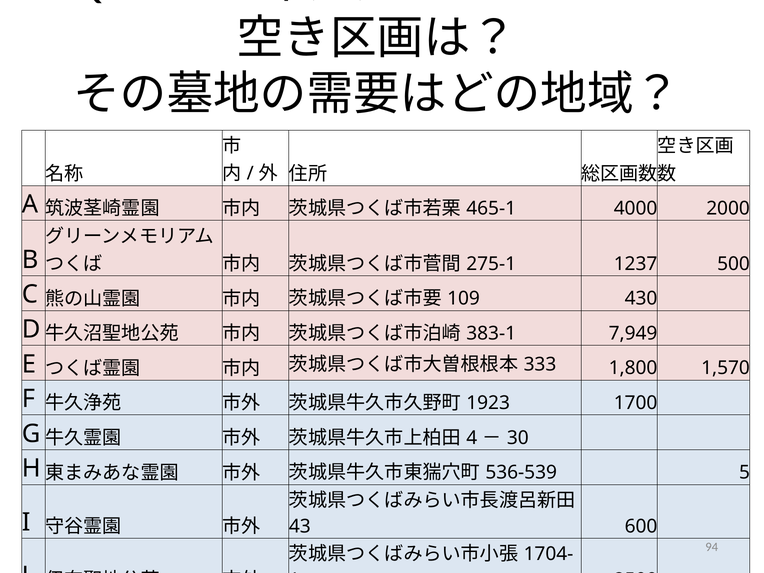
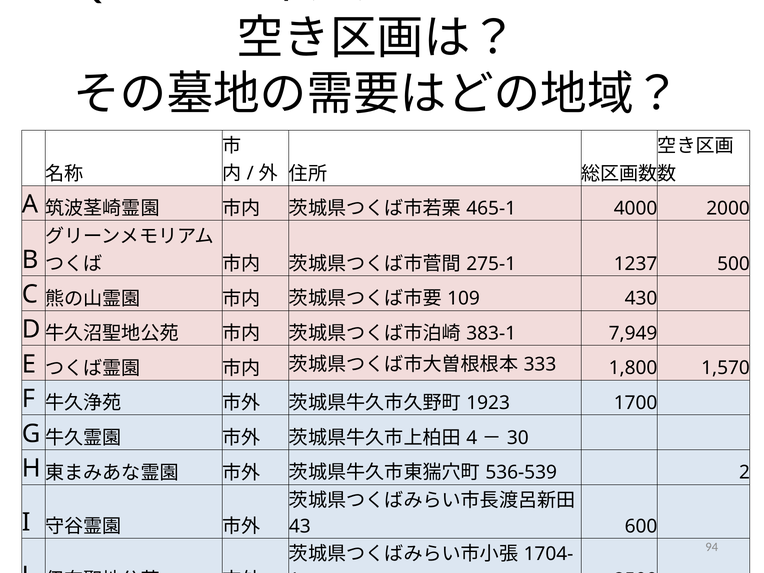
5: 5 -> 2
